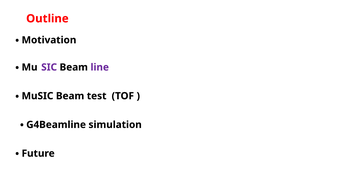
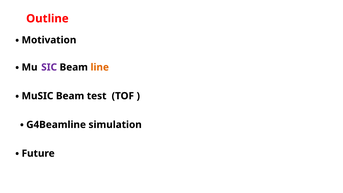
line colour: purple -> orange
